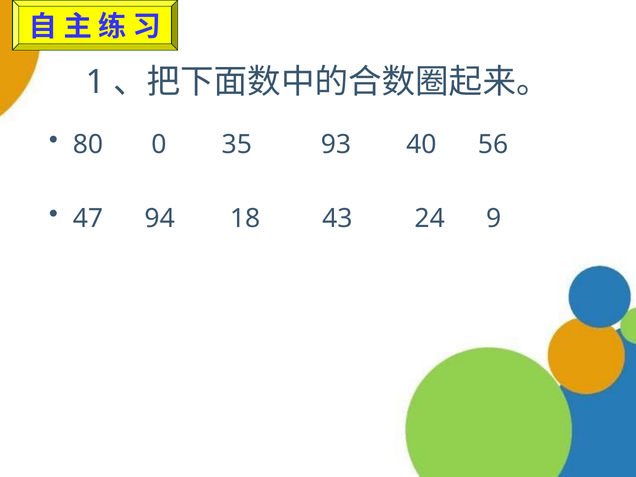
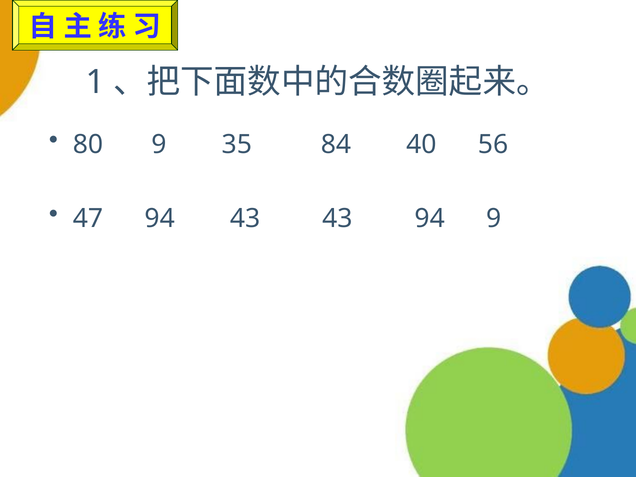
80 0: 0 -> 9
93: 93 -> 84
94 18: 18 -> 43
43 24: 24 -> 94
